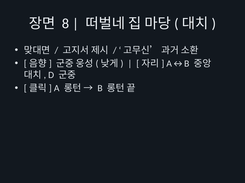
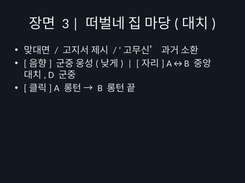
8: 8 -> 3
